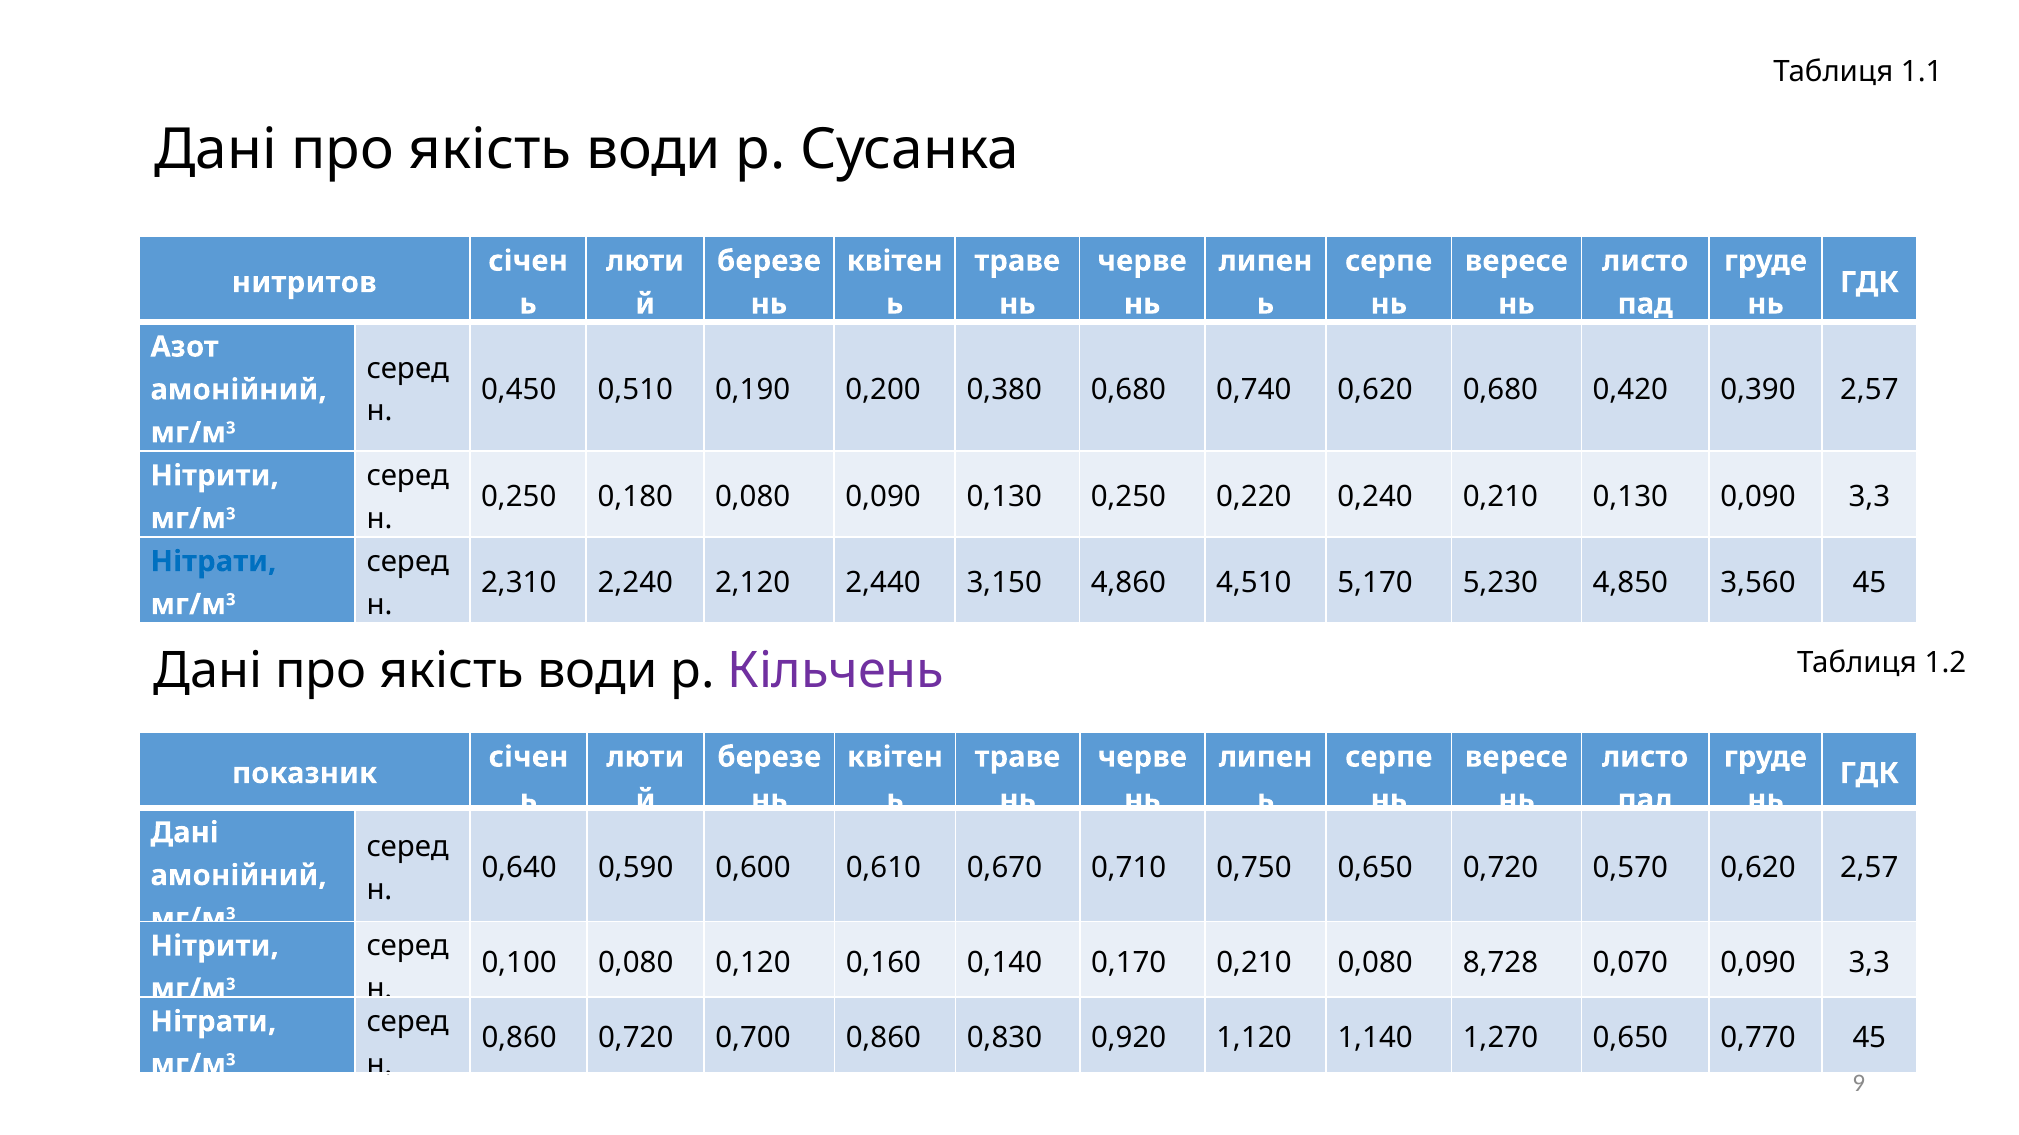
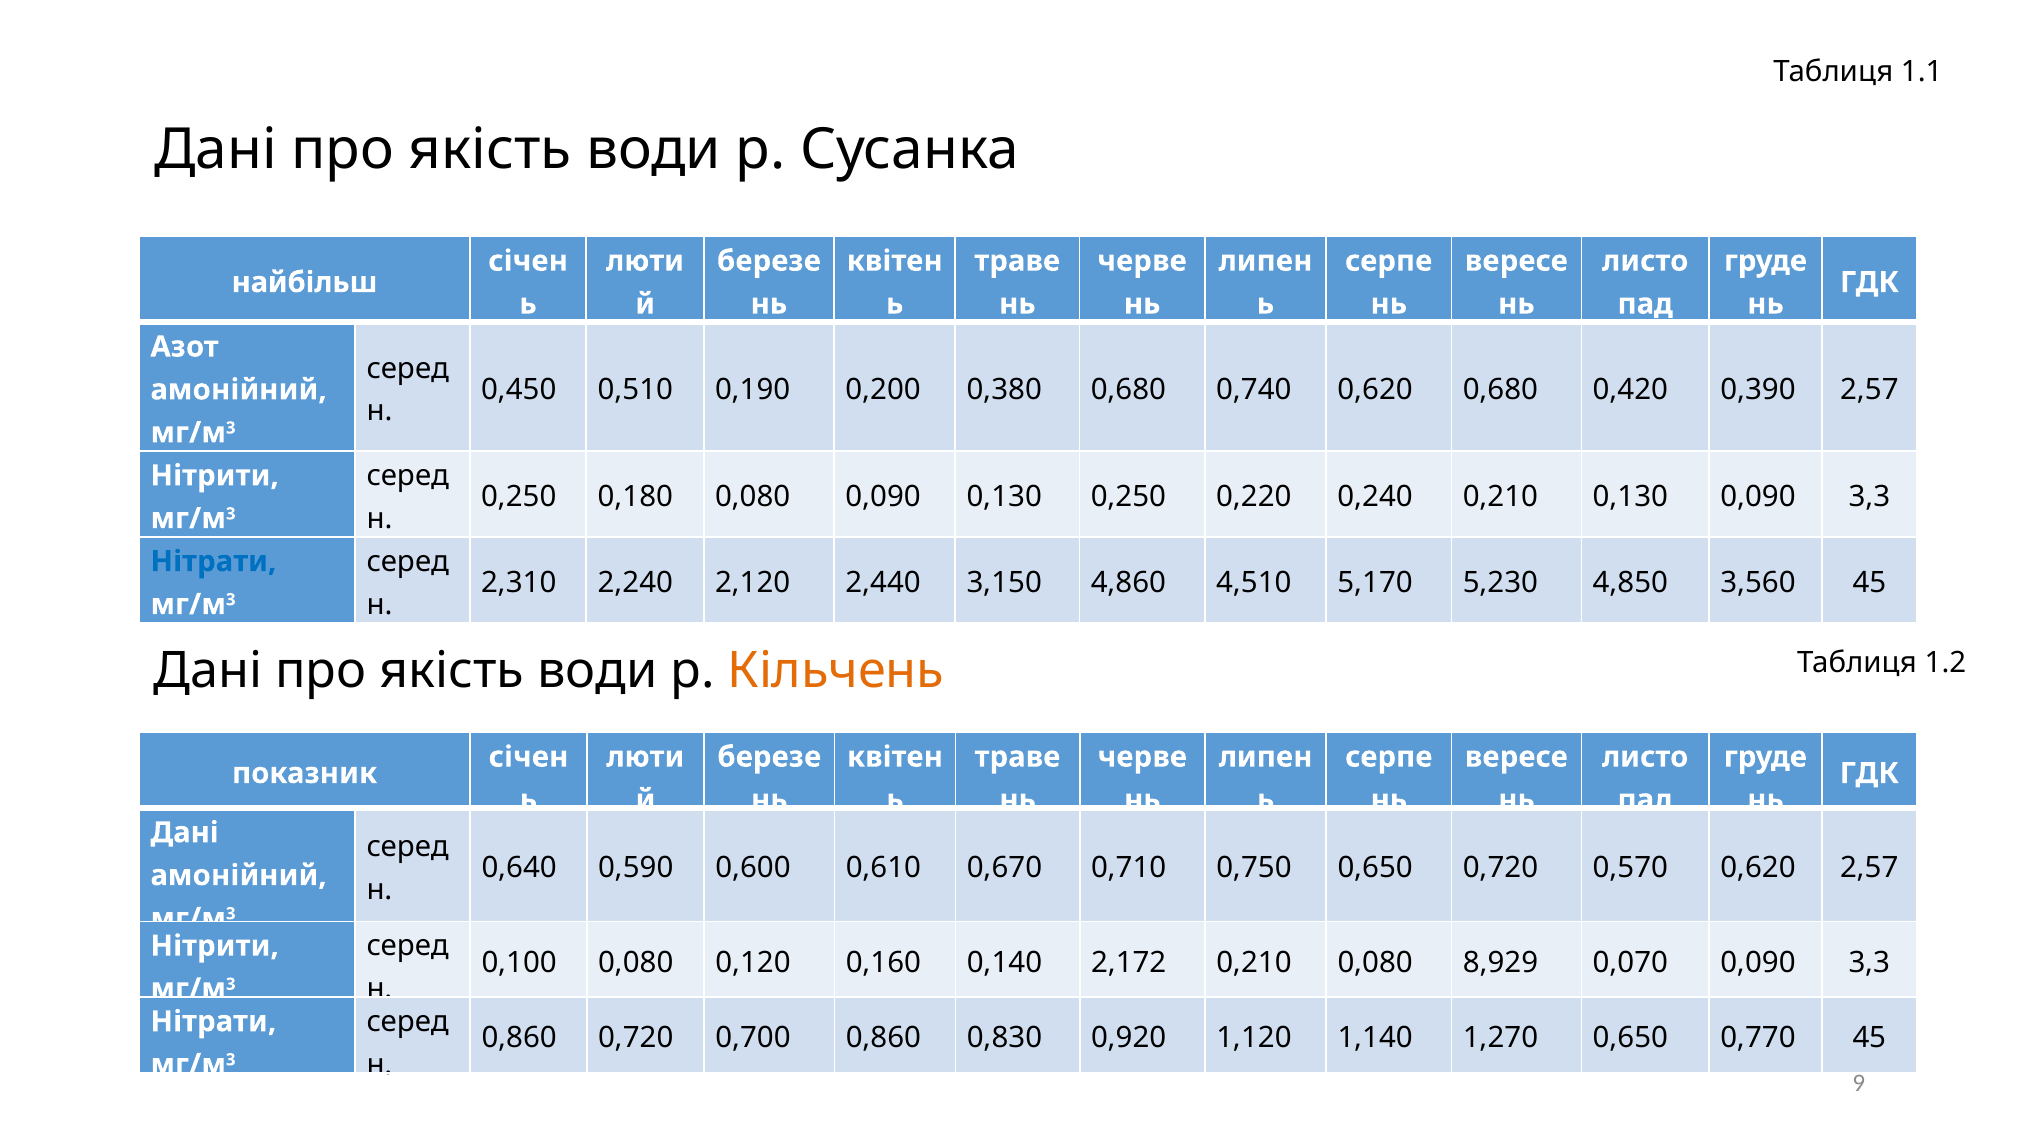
нитритов: нитритов -> найбільш
Кільчень colour: purple -> orange
0,170: 0,170 -> 2,172
8,728: 8,728 -> 8,929
